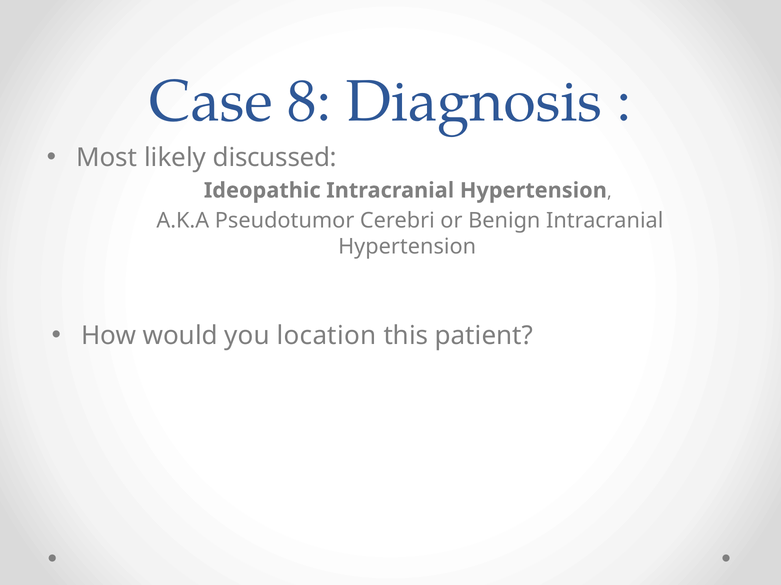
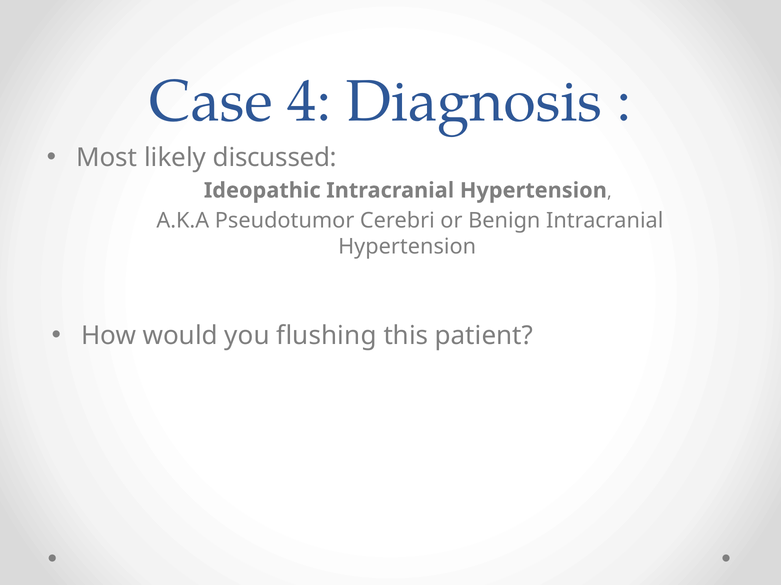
8: 8 -> 4
location: location -> flushing
